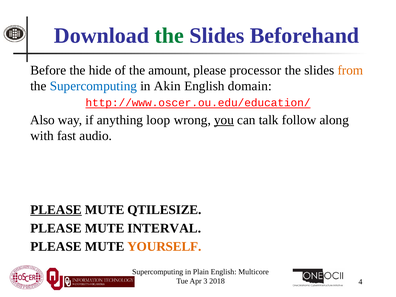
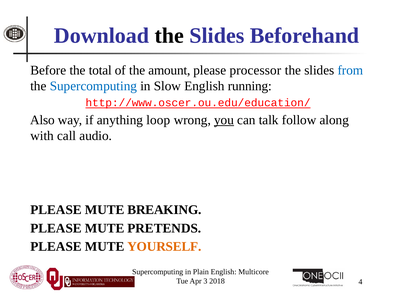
the at (169, 36) colour: green -> black
hide: hide -> total
from colour: orange -> blue
Akin: Akin -> Slow
domain: domain -> running
fast: fast -> call
PLEASE at (56, 210) underline: present -> none
QTILESIZE: QTILESIZE -> BREAKING
INTERVAL: INTERVAL -> PRETENDS
